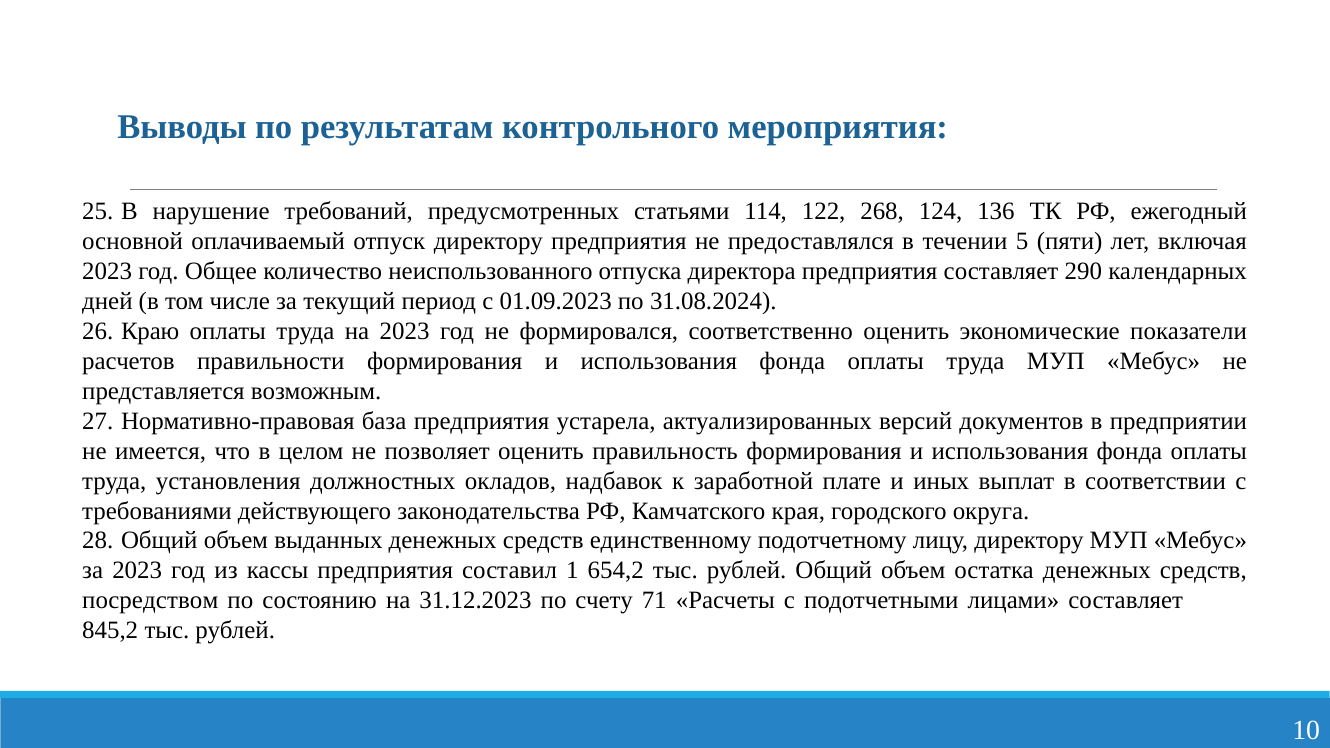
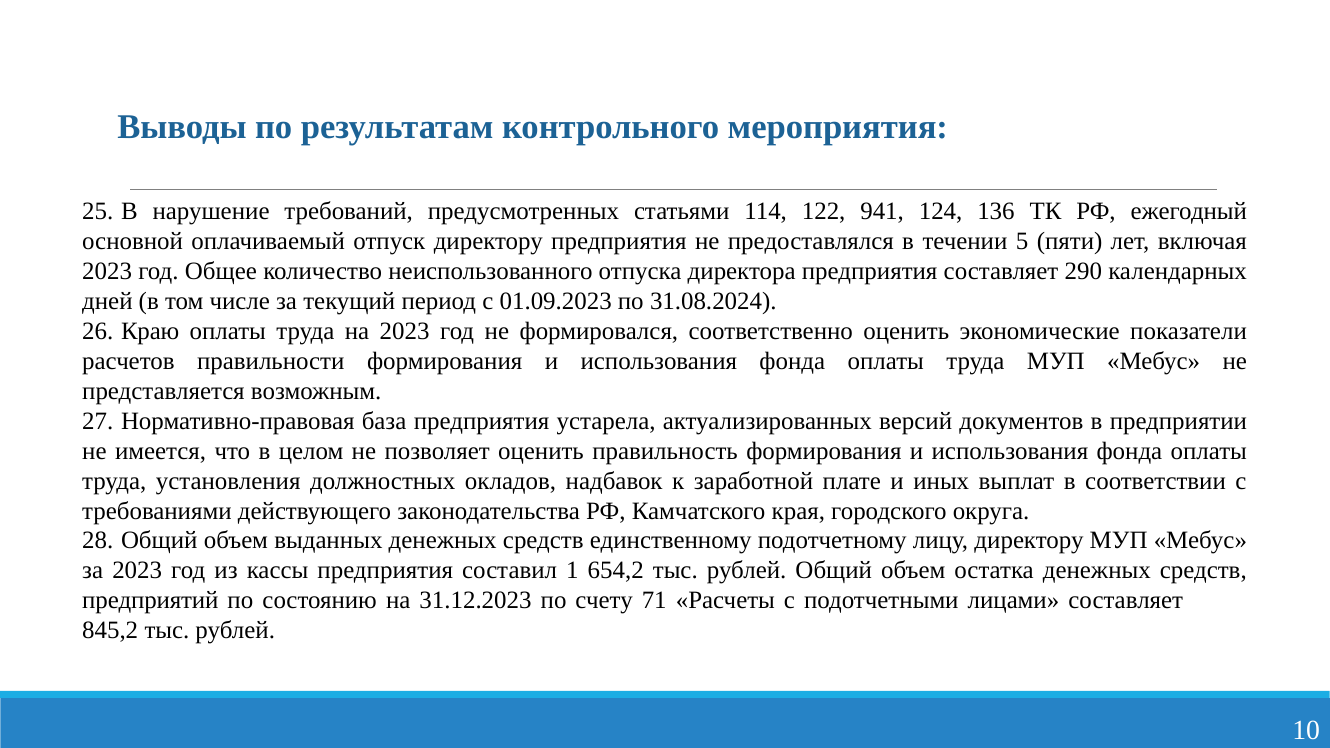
268: 268 -> 941
посредством: посредством -> предприятий
